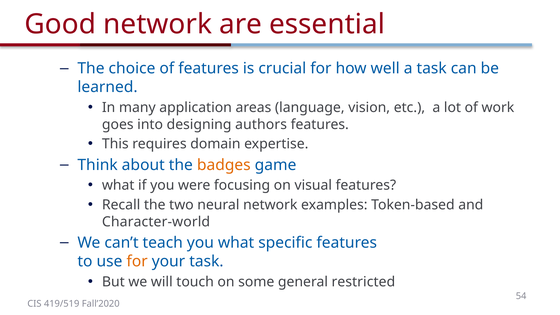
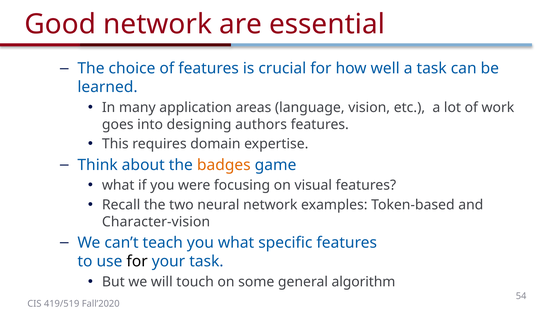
Character-world: Character-world -> Character-vision
for at (137, 261) colour: orange -> black
restricted: restricted -> algorithm
